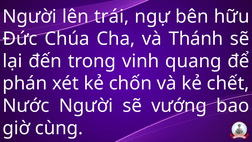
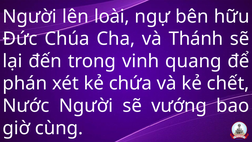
trái: trái -> loài
chốn: chốn -> chứa
